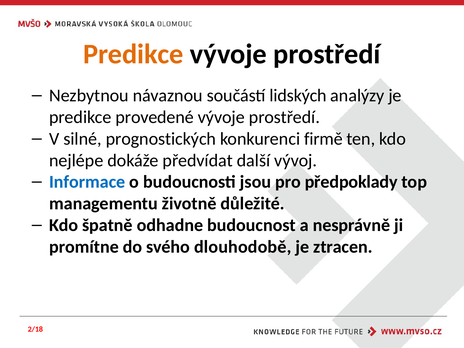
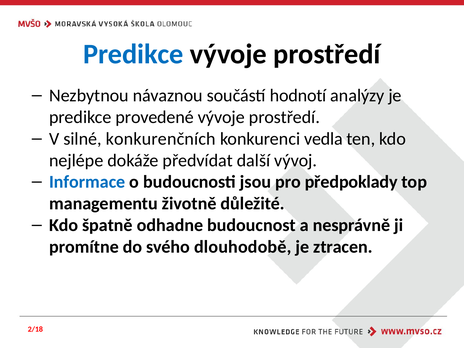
Predikce at (133, 54) colour: orange -> blue
lidských: lidských -> hodnotí
prognostických: prognostických -> konkurenčních
firmě: firmě -> vedla
